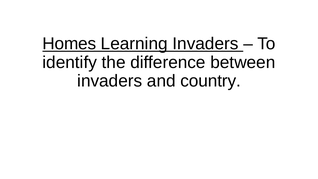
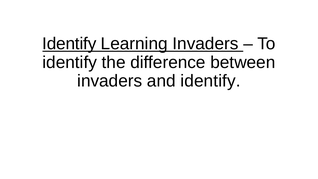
Homes at (69, 44): Homes -> Identify
and country: country -> identify
